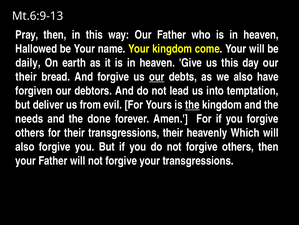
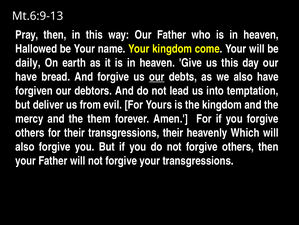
their at (26, 77): their -> have
the at (192, 105) underline: present -> none
needs: needs -> mercy
done: done -> them
